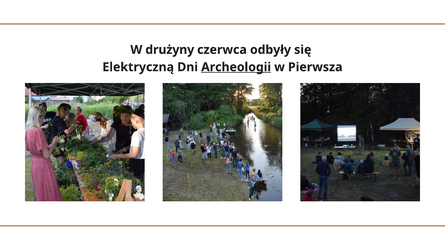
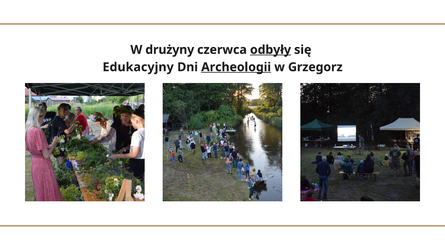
odbyły underline: none -> present
Elektryczną: Elektryczną -> Edukacyjny
Pierwsza: Pierwsza -> Grzegorz
